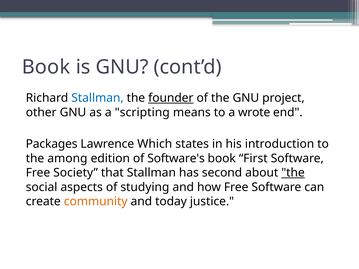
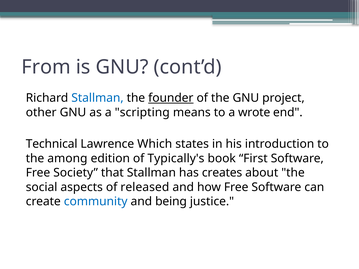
Book at (46, 67): Book -> From
Packages: Packages -> Technical
Software's: Software's -> Typically's
second: second -> creates
the at (293, 173) underline: present -> none
studying: studying -> released
community colour: orange -> blue
today: today -> being
